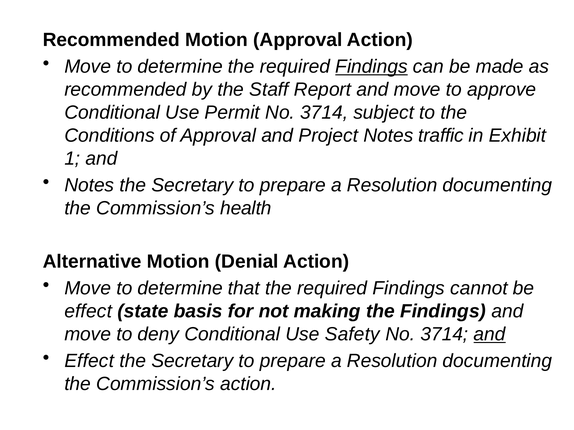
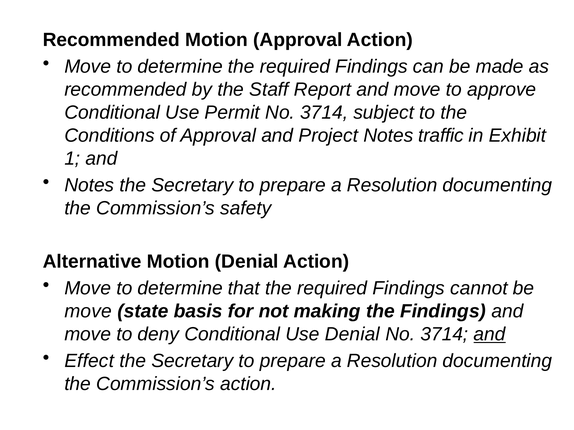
Findings at (371, 67) underline: present -> none
health: health -> safety
effect at (88, 312): effect -> move
Use Safety: Safety -> Denial
